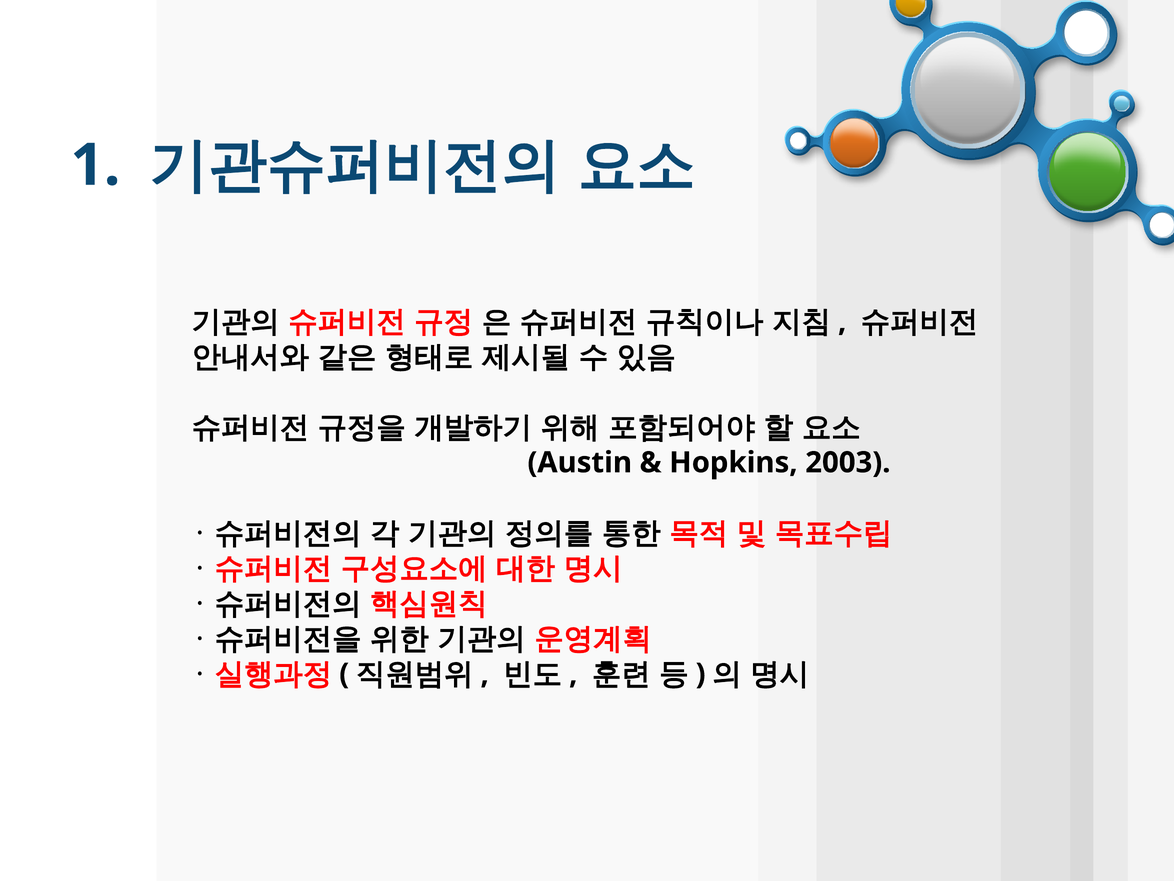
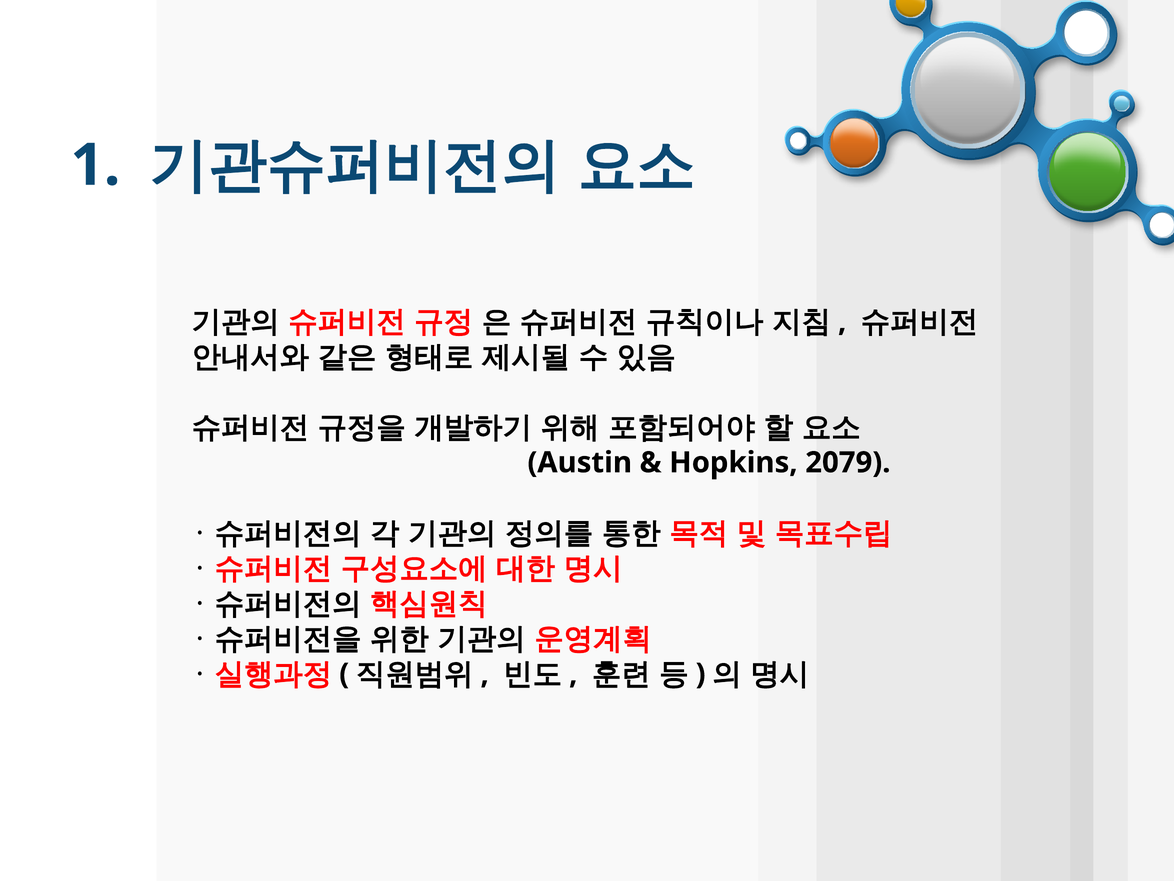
2003: 2003 -> 2079
